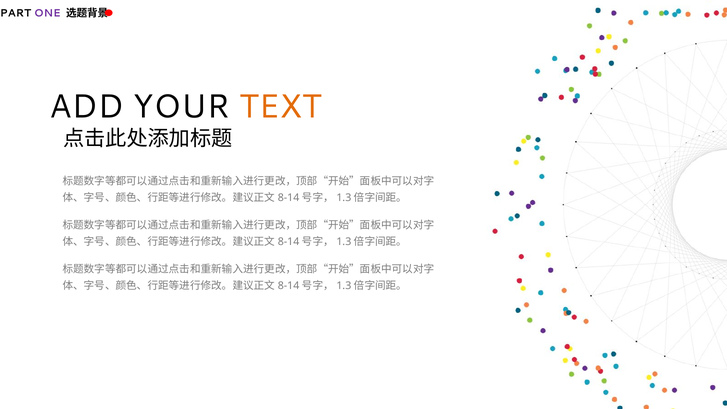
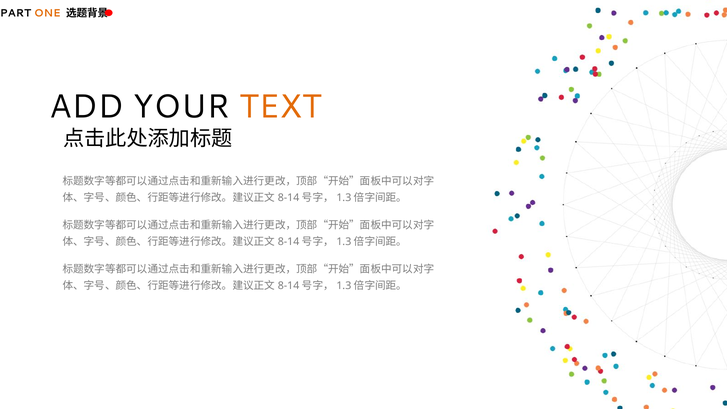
ONE colour: purple -> orange
